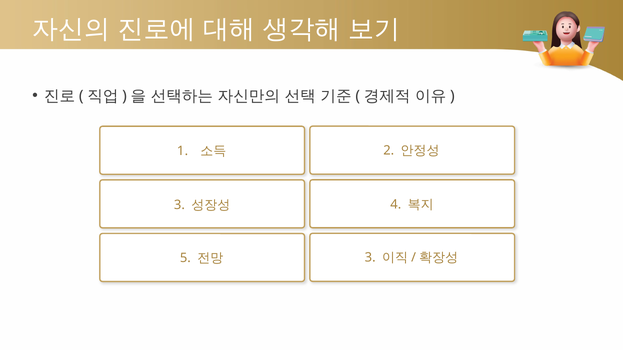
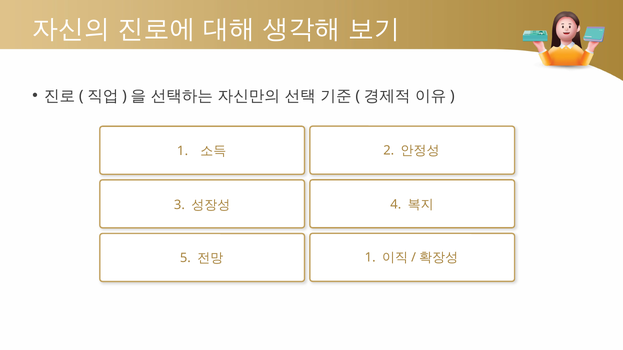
3 at (370, 258): 3 -> 1
